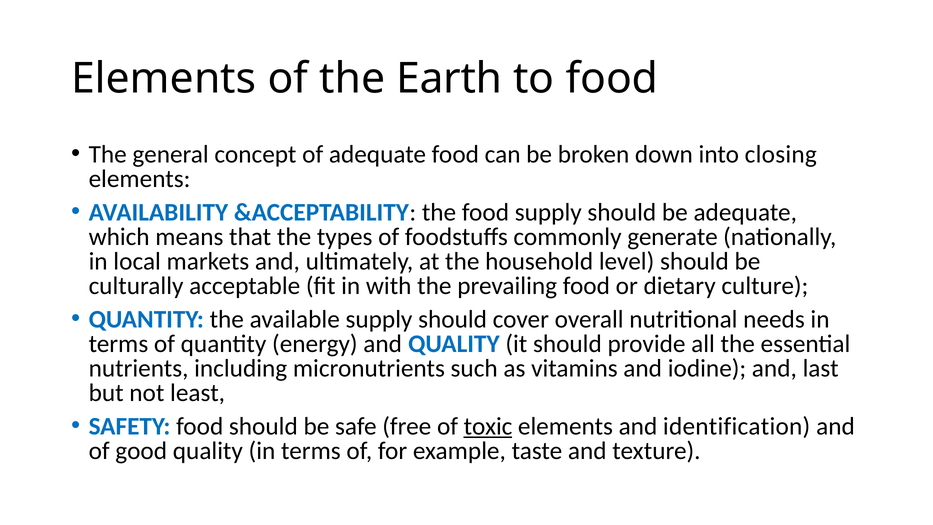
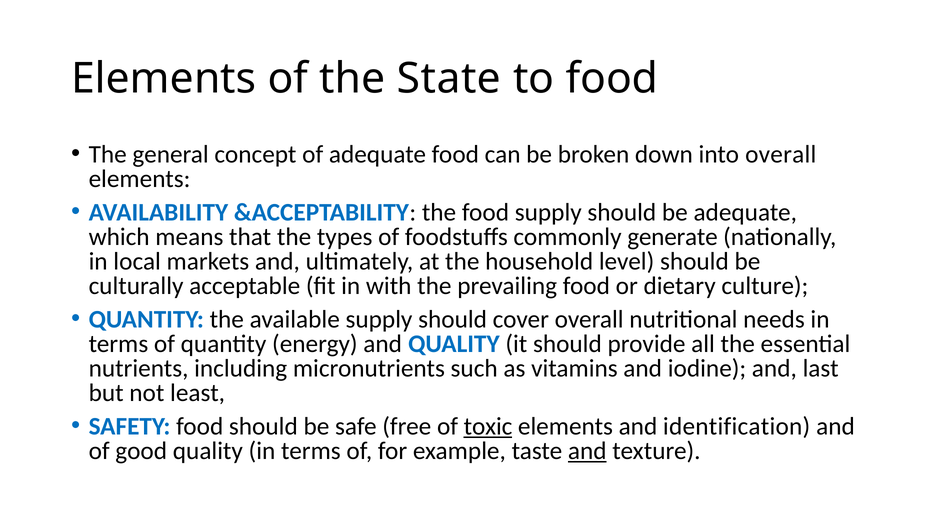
Earth: Earth -> State
into closing: closing -> overall
and at (587, 451) underline: none -> present
